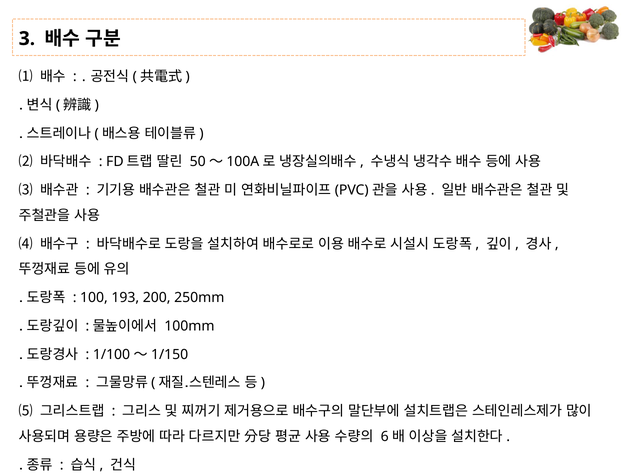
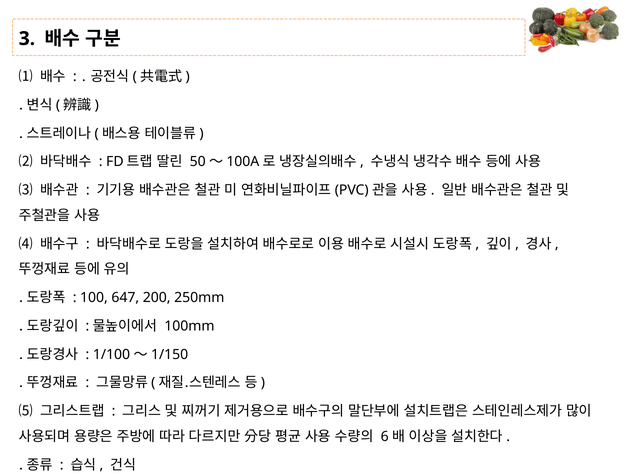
193: 193 -> 647
